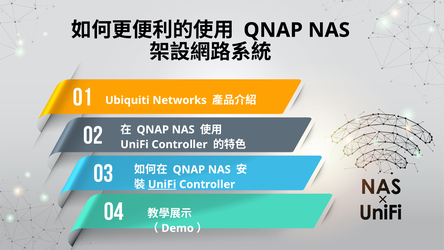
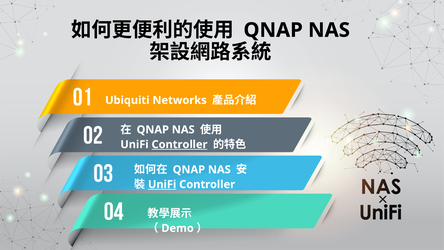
Controller at (180, 144) underline: none -> present
